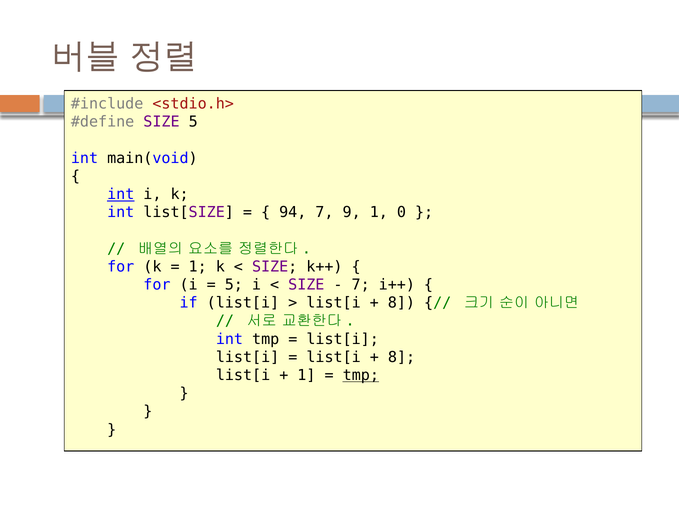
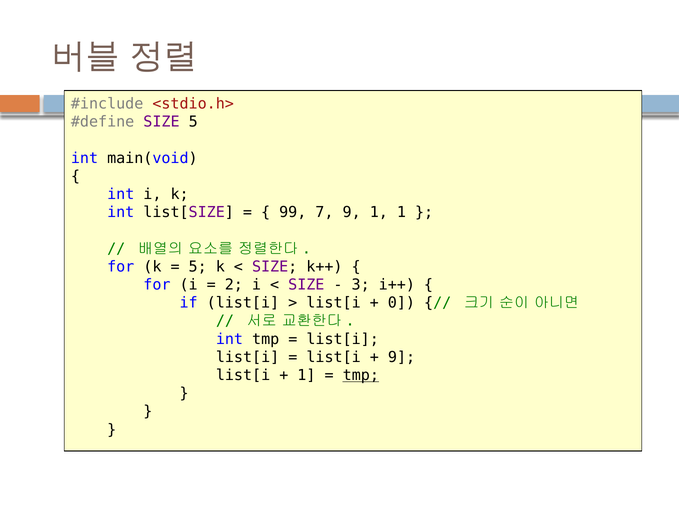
int at (121, 194) underline: present -> none
94: 94 -> 99
1 0: 0 -> 1
1 at (198, 267): 1 -> 5
5 at (234, 285): 5 -> 2
7 at (361, 285): 7 -> 3
8 at (401, 303): 8 -> 0
8 at (402, 357): 8 -> 9
